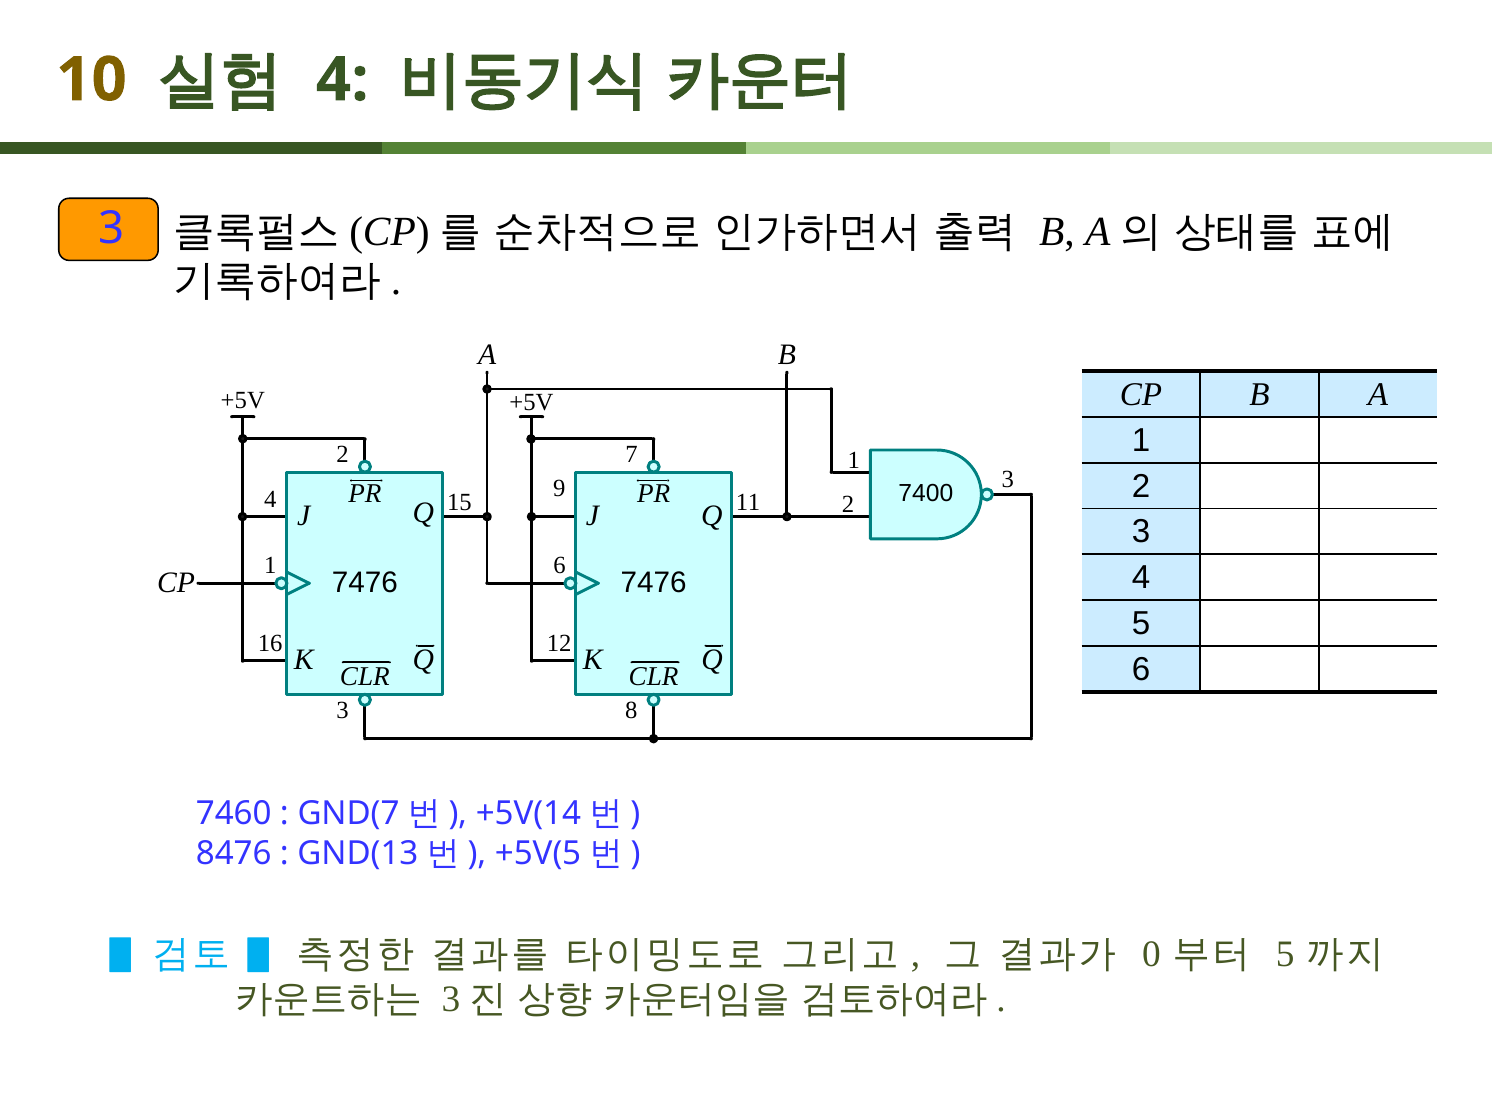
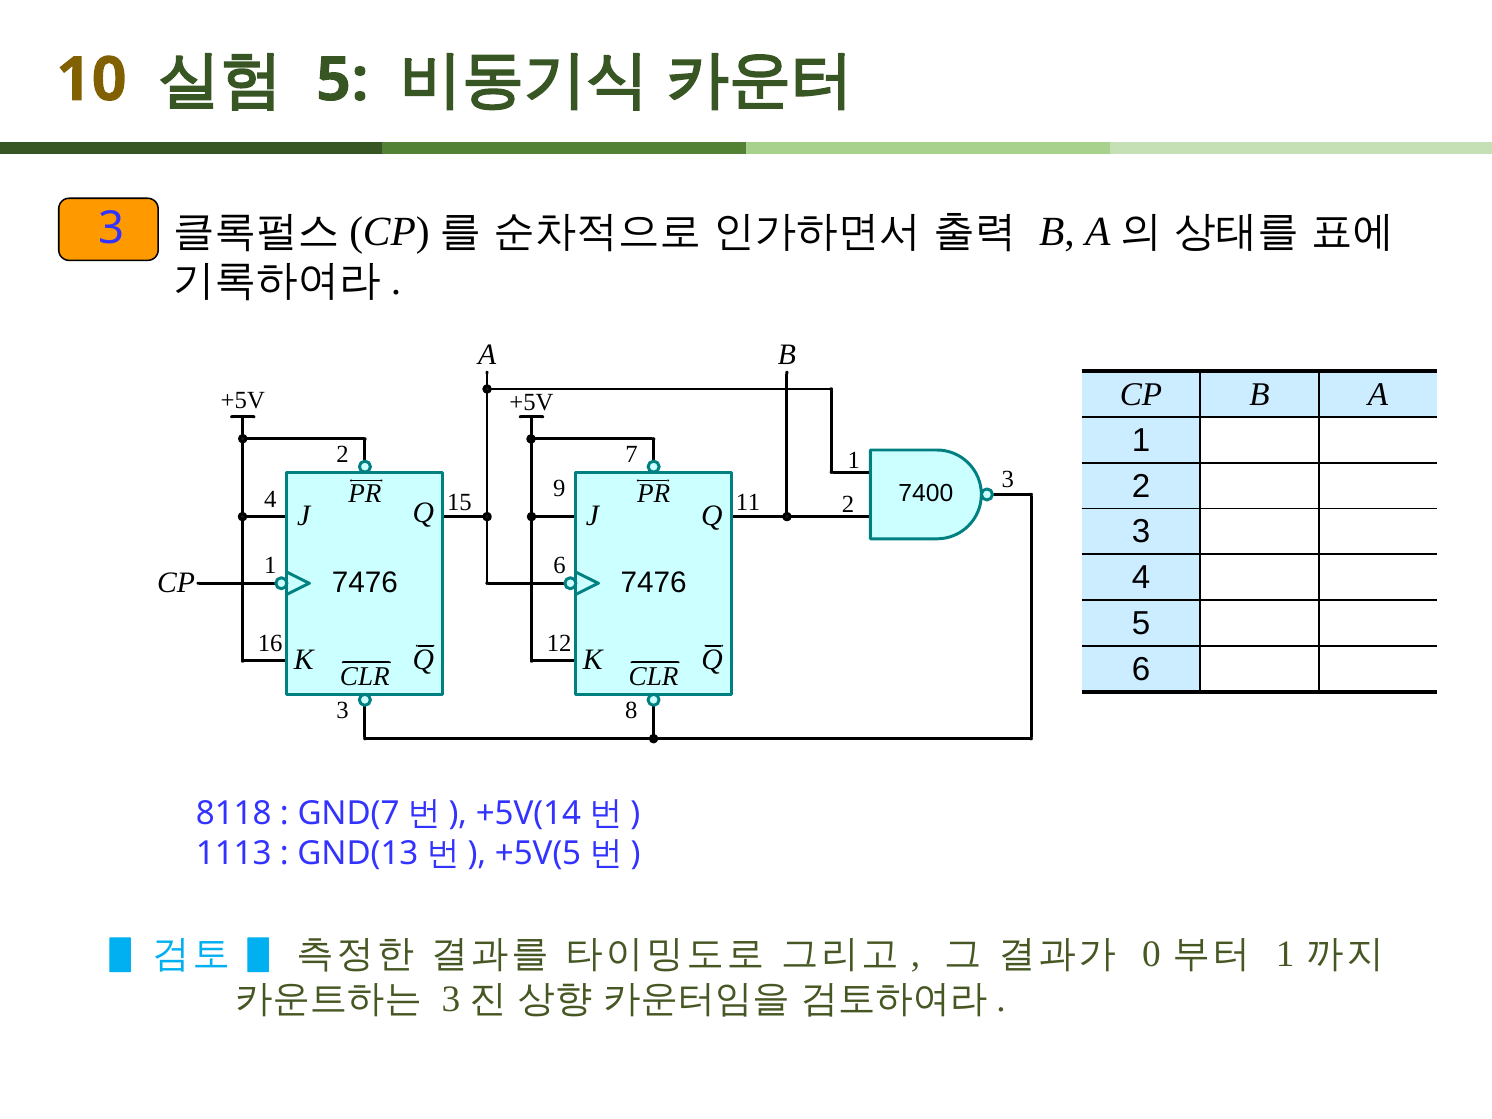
4 at (342, 80): 4 -> 5
7460: 7460 -> 8118
8476: 8476 -> 1113
5 at (1285, 954): 5 -> 1
